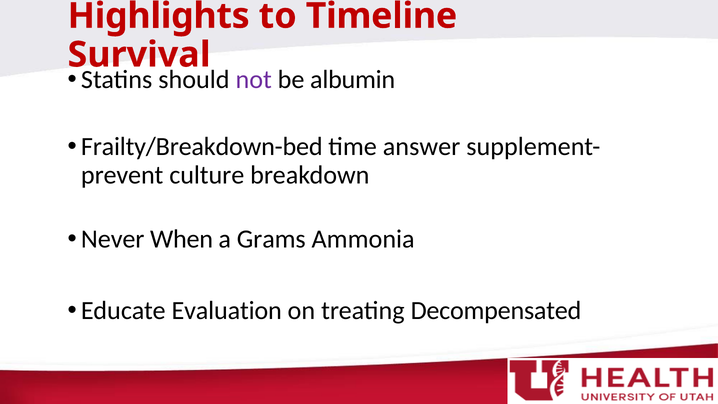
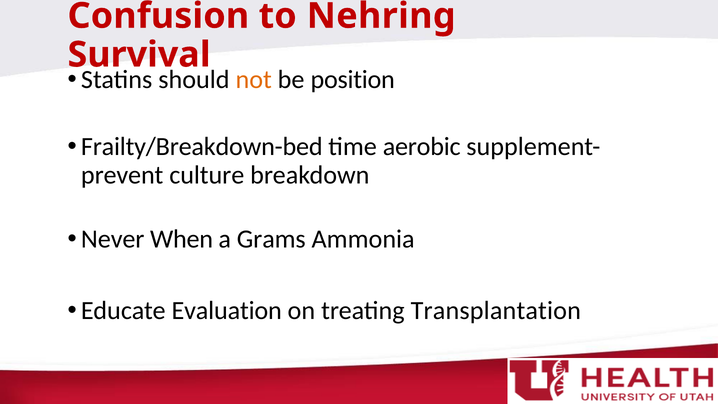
Highlights: Highlights -> Confusion
Timeline: Timeline -> Nehring
not colour: purple -> orange
albumin: albumin -> position
answer: answer -> aerobic
Decompensated: Decompensated -> Transplantation
